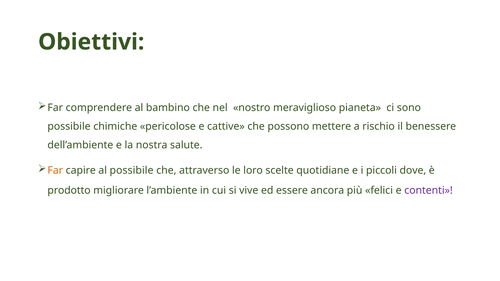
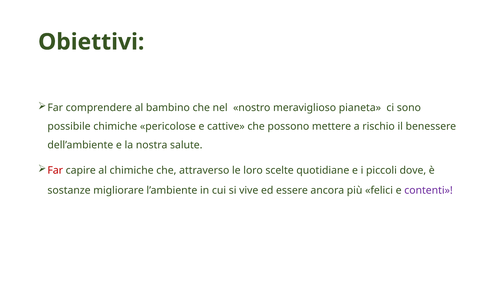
Far at (55, 170) colour: orange -> red
al possibile: possibile -> chimiche
prodotto: prodotto -> sostanze
